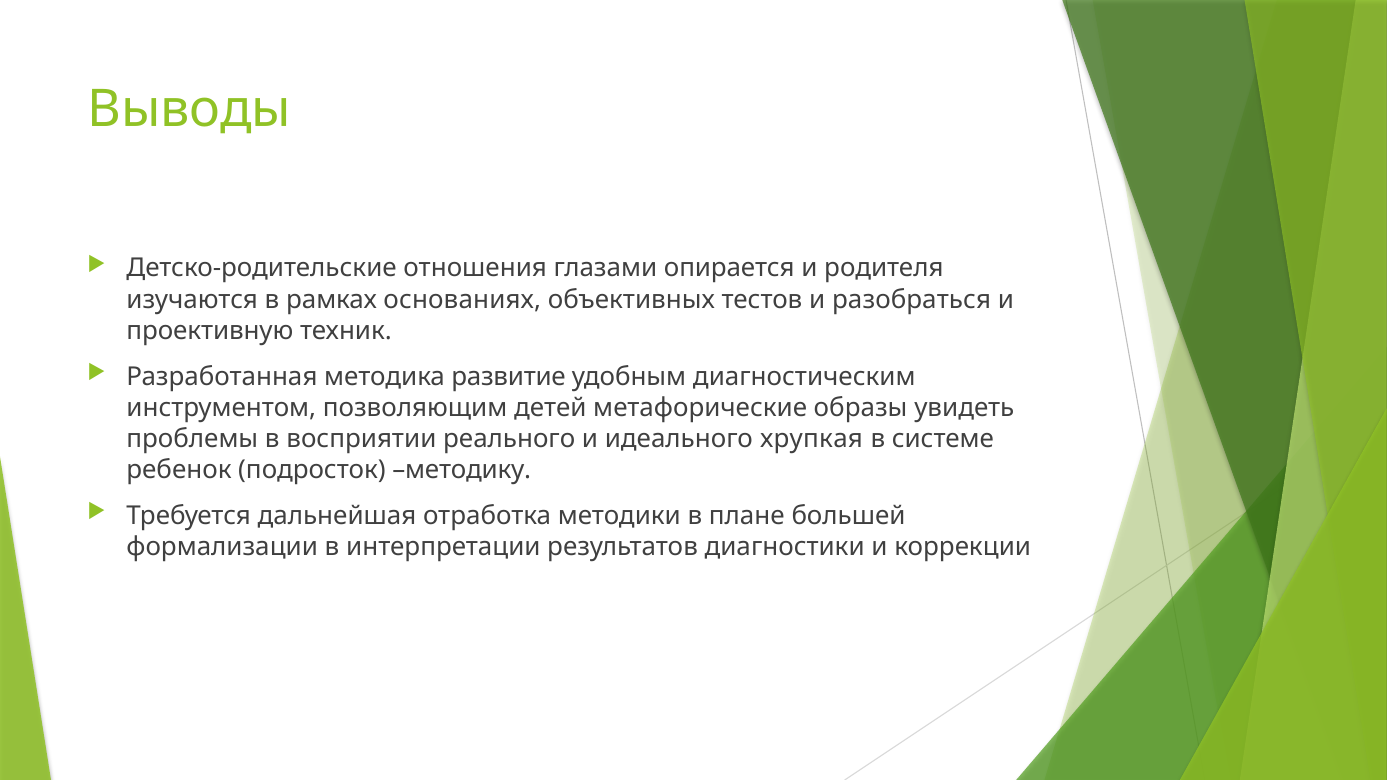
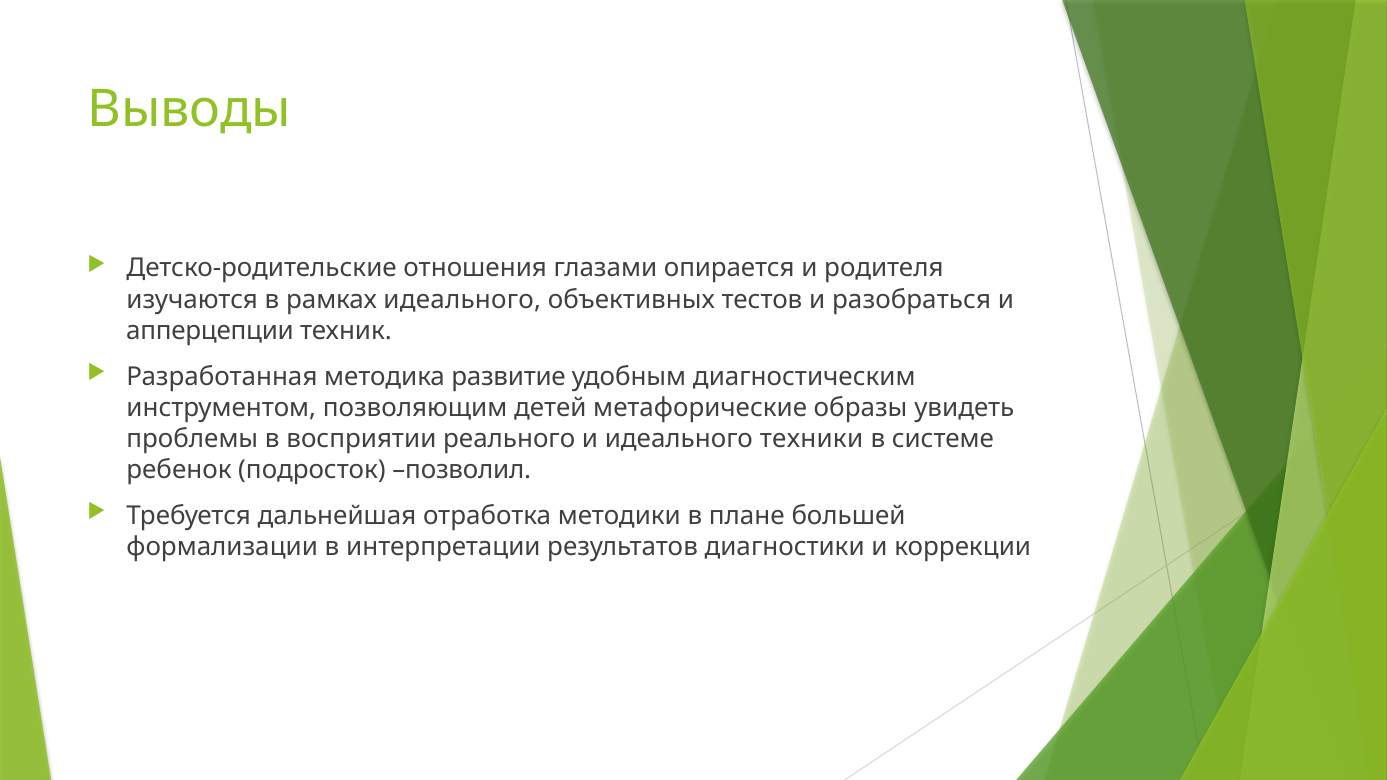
рамках основаниях: основаниях -> идеального
проективную: проективную -> апперцепции
хрупкая: хрупкая -> техники
методику: методику -> позволил
